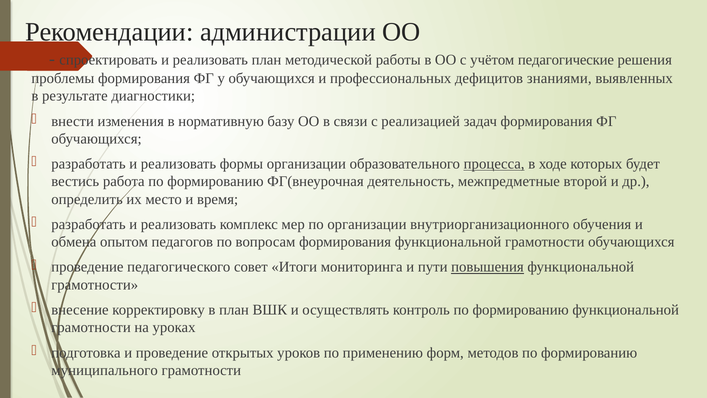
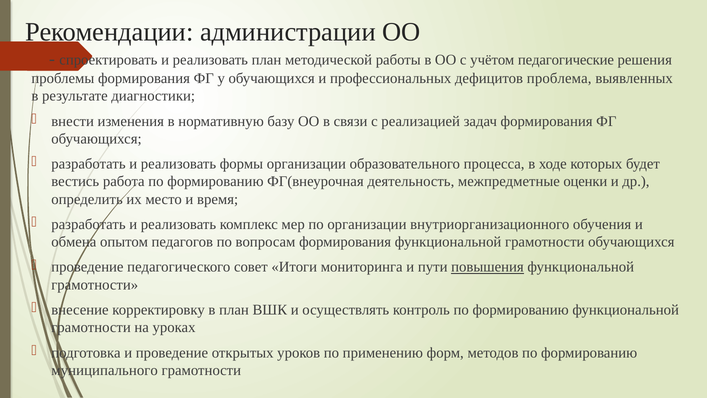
знаниями: знаниями -> проблема
процесса underline: present -> none
второй: второй -> оценки
